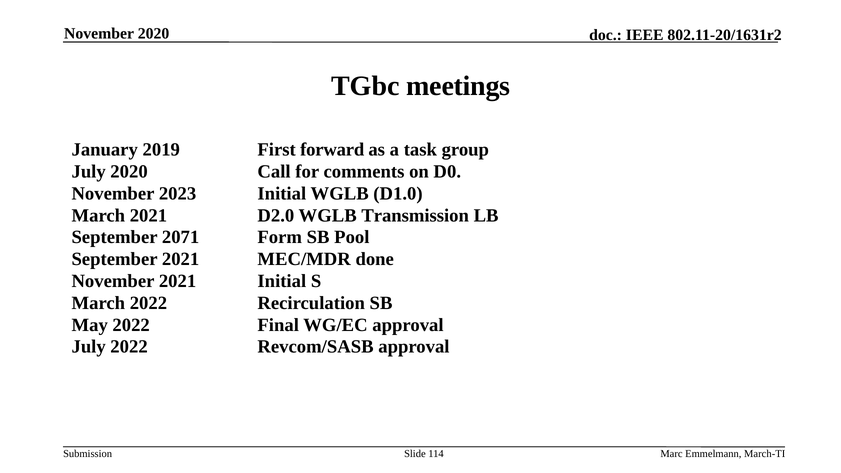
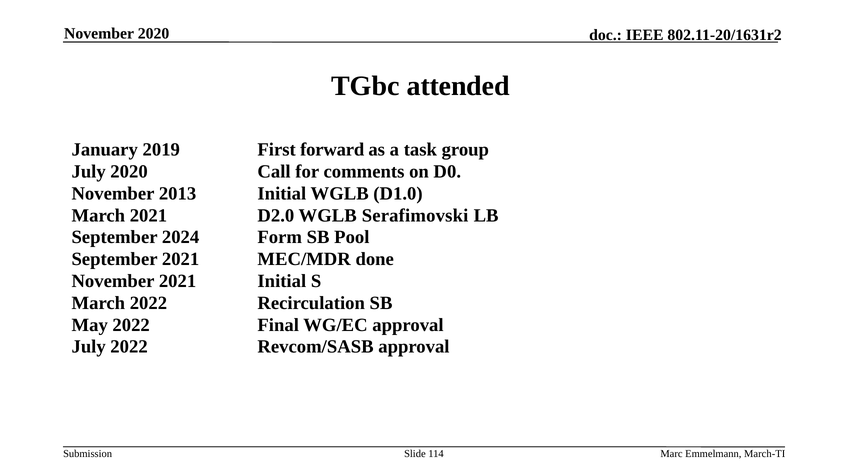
meetings: meetings -> attended
2023: 2023 -> 2013
Transmission: Transmission -> Serafimovski
2071: 2071 -> 2024
